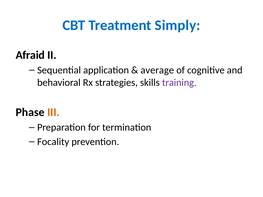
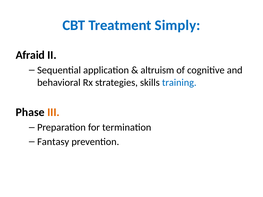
average: average -> altruism
training colour: purple -> blue
Focality: Focality -> Fantasy
